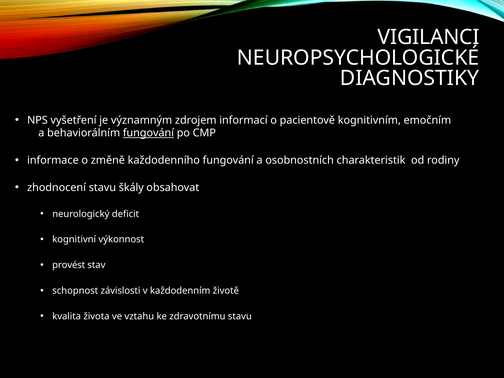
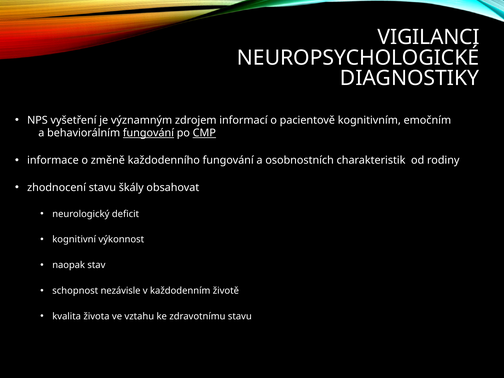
CMP underline: none -> present
provést: provést -> naopak
závislosti: závislosti -> nezávisle
